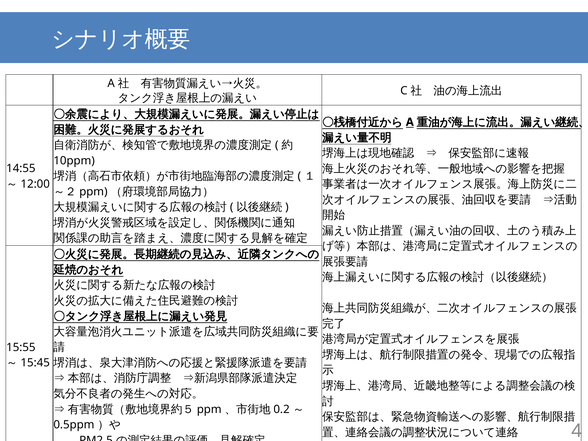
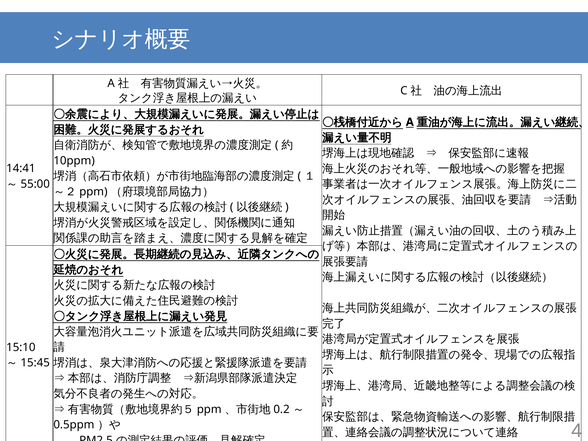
14:55: 14:55 -> 14:41
12:00: 12:00 -> 55:00
15:55: 15:55 -> 15:10
